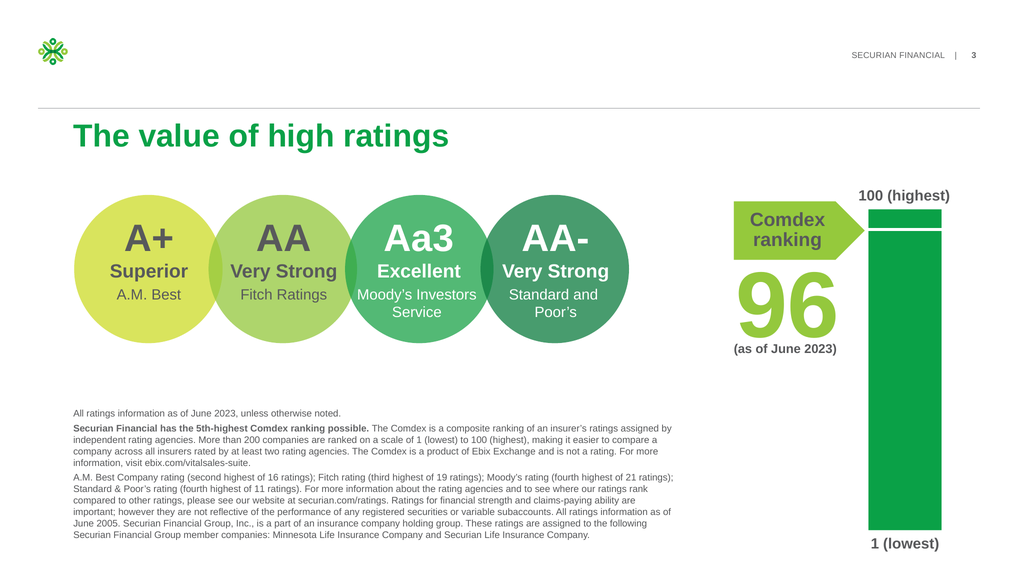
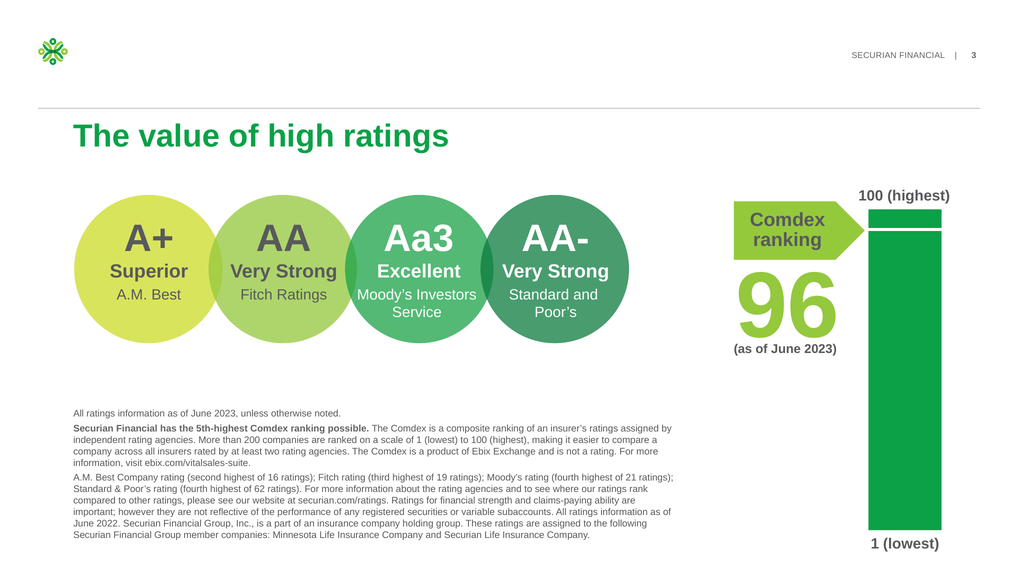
11: 11 -> 62
2005: 2005 -> 2022
